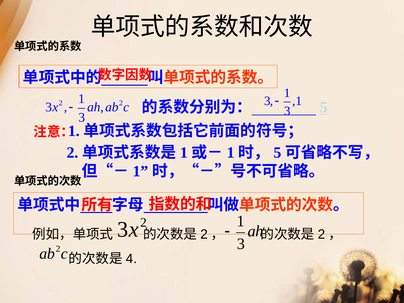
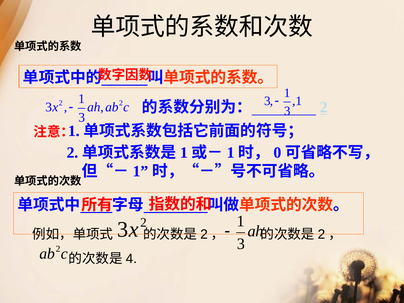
5 at (324, 107): 5 -> 2
5 at (277, 153): 5 -> 0
